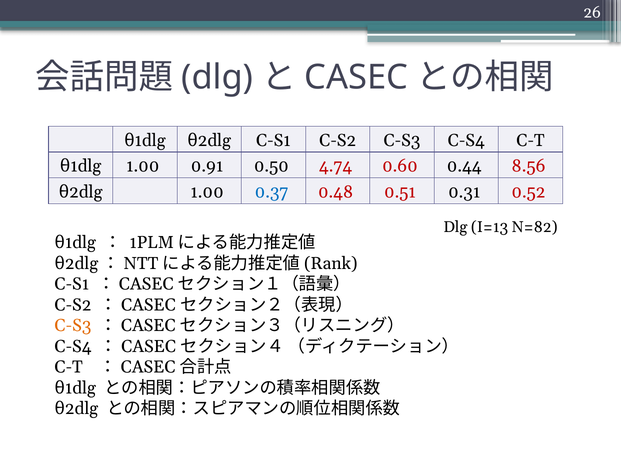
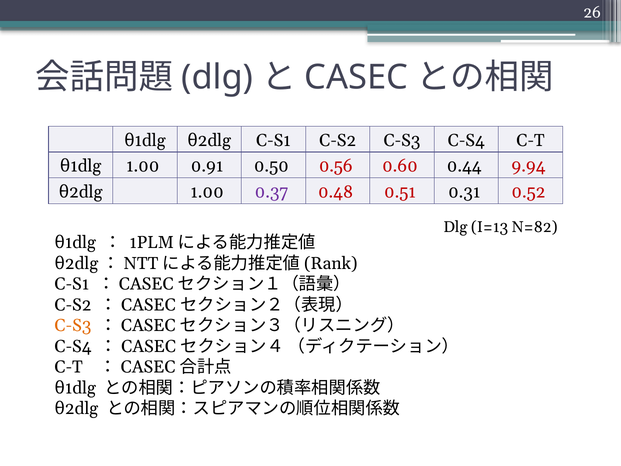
4.74: 4.74 -> 0.56
8.56: 8.56 -> 9.94
0.37 colour: blue -> purple
